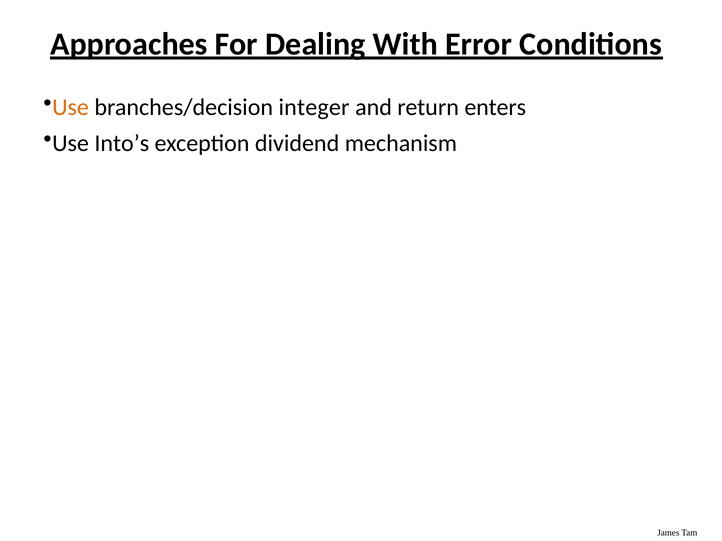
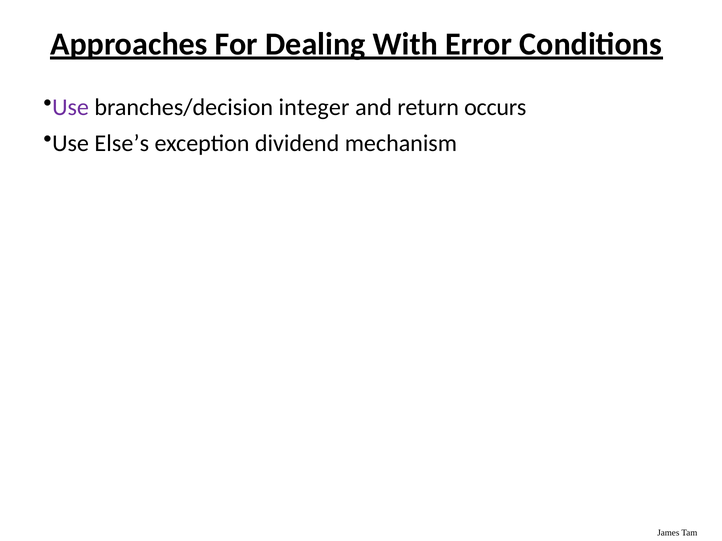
Use at (71, 107) colour: orange -> purple
enters: enters -> occurs
Into’s: Into’s -> Else’s
